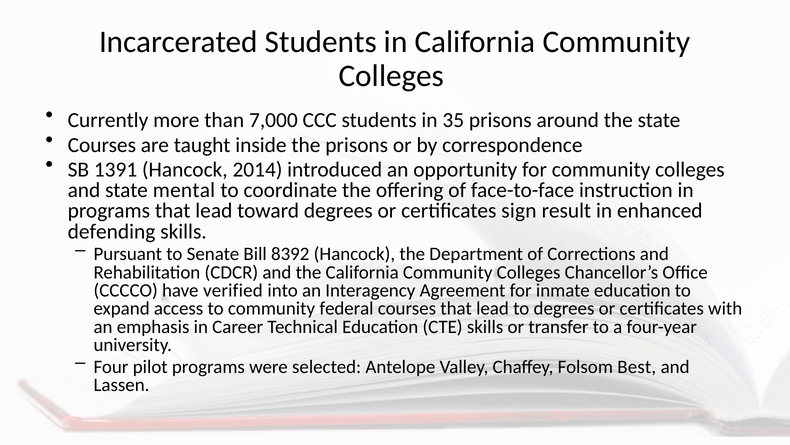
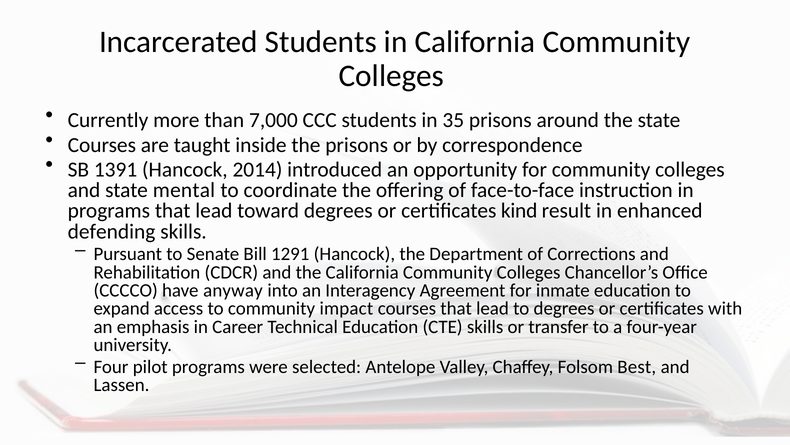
sign: sign -> kind
8392: 8392 -> 1291
verified: verified -> anyway
federal: federal -> impact
